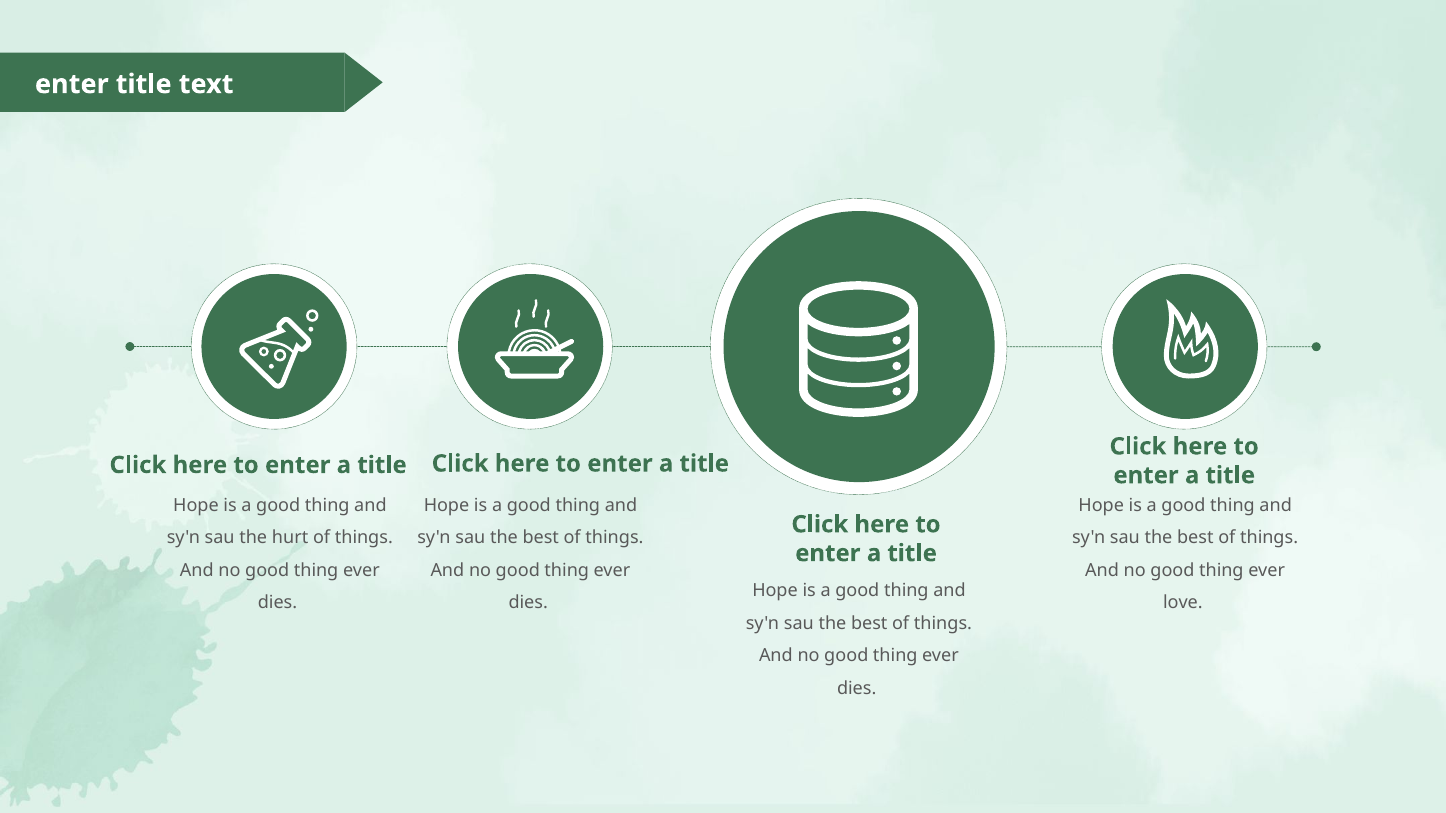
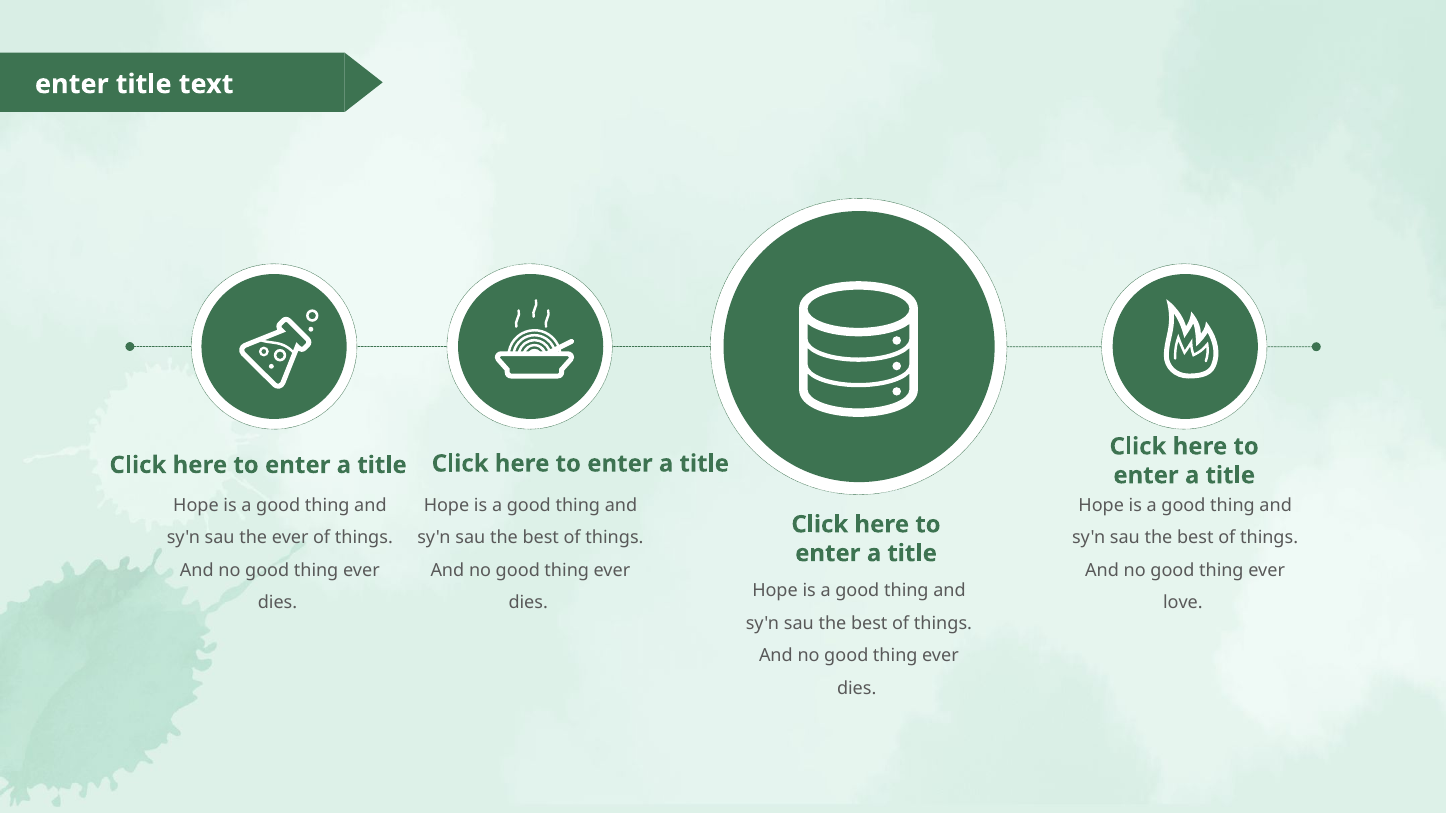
the hurt: hurt -> ever
